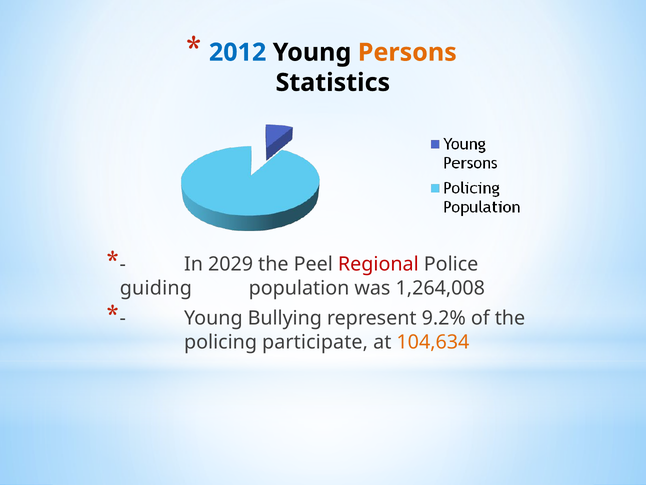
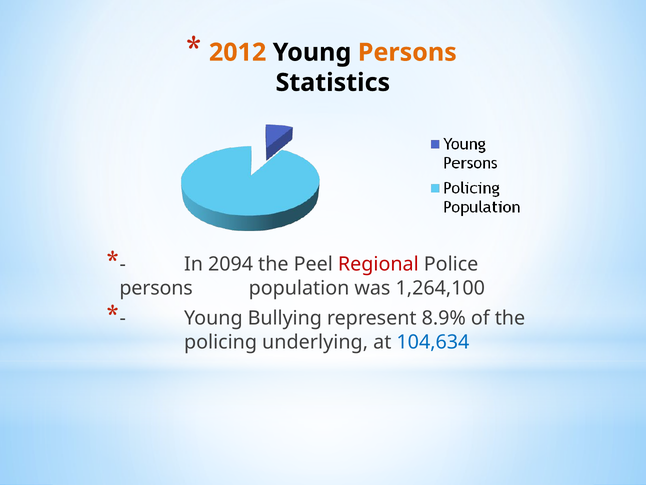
2012 colour: blue -> orange
2029: 2029 -> 2094
guiding at (156, 288): guiding -> persons
1,264,008: 1,264,008 -> 1,264,100
9.2%: 9.2% -> 8.9%
participate: participate -> underlying
104,634 colour: orange -> blue
